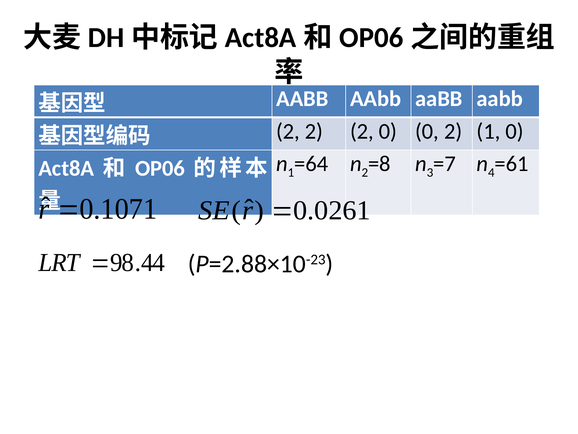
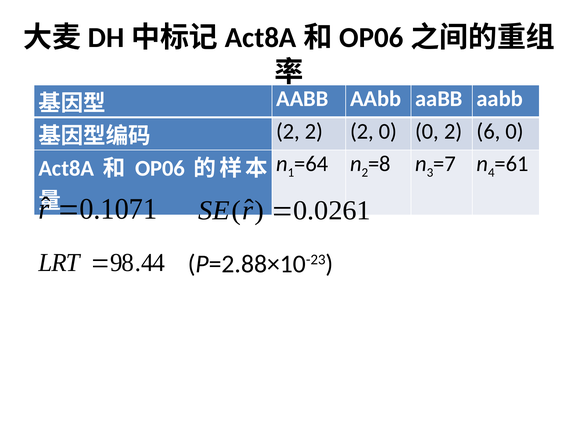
2 1: 1 -> 6
